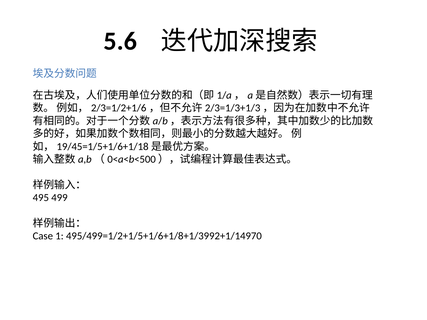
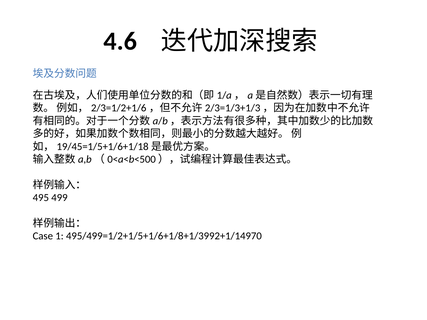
5.6: 5.6 -> 4.6
